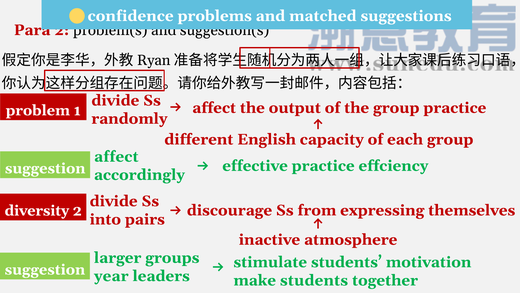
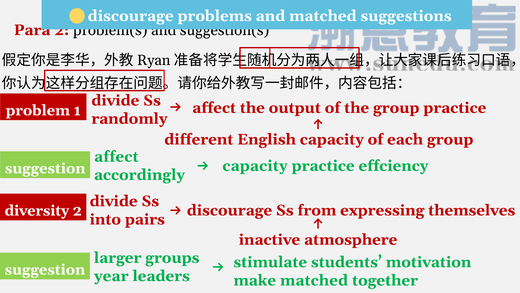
confidence at (131, 16): confidence -> discourage
effective at (255, 166): effective -> capacity
make students: students -> matched
